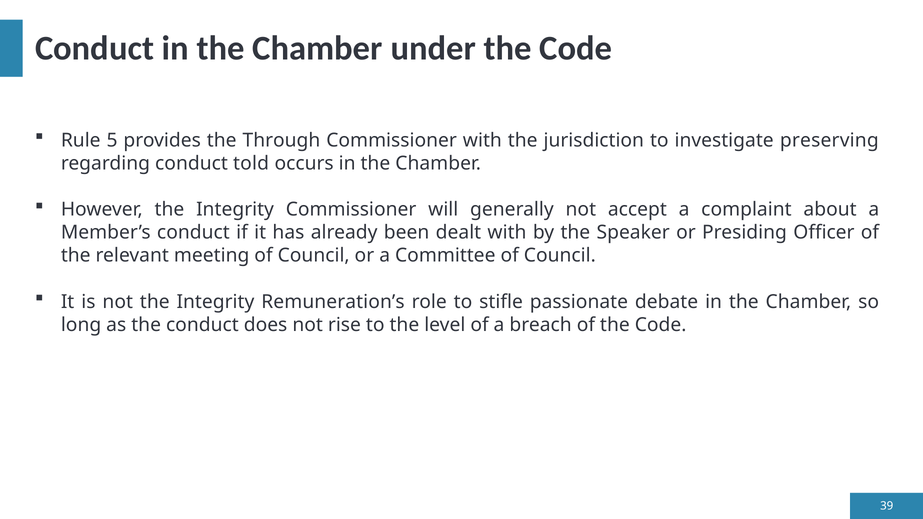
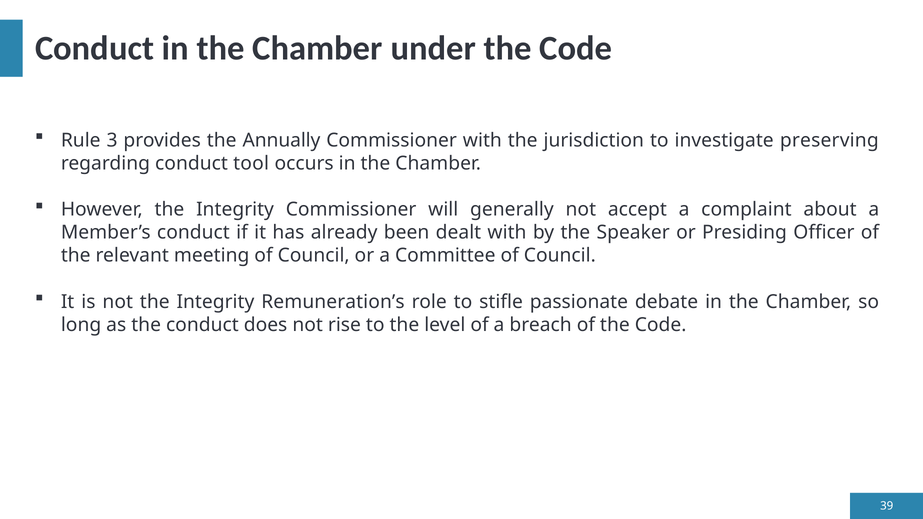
5: 5 -> 3
Through: Through -> Annually
told: told -> tool
